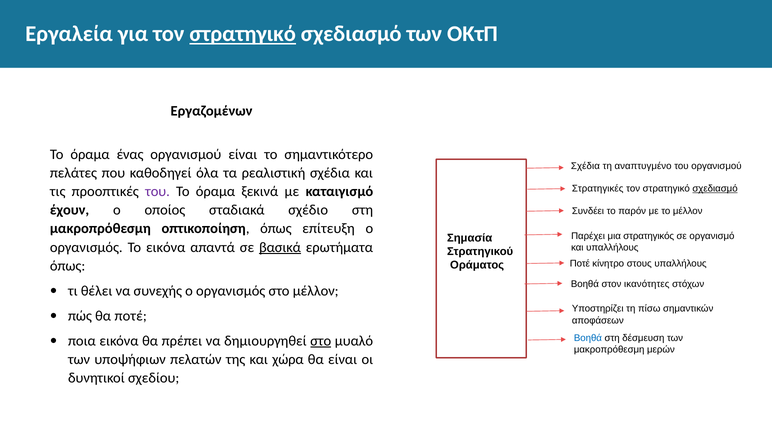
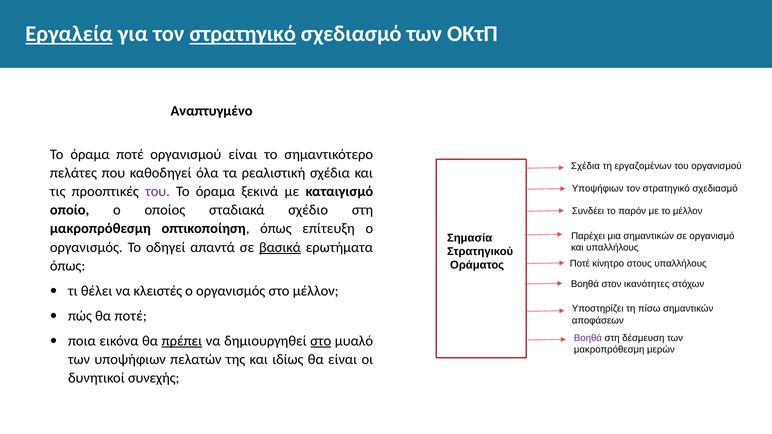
Εργαλεία underline: none -> present
Εργαζομένων: Εργαζομένων -> Αναπτυγμένο
όραμα ένας: ένας -> ποτέ
αναπτυγμένο: αναπτυγμένο -> εργαζομένων
Στρατηγικές at (598, 189): Στρατηγικές -> Υποψήφιων
σχεδιασμό at (715, 189) underline: present -> none
έχουν: έχουν -> οποίο
μια στρατηγικός: στρατηγικός -> σημαντικών
Το εικόνα: εικόνα -> οδηγεί
συνεχής: συνεχής -> κλειστές
Βοηθά at (588, 338) colour: blue -> purple
πρέπει underline: none -> present
χώρα: χώρα -> ιδίως
σχεδίου: σχεδίου -> συνεχής
